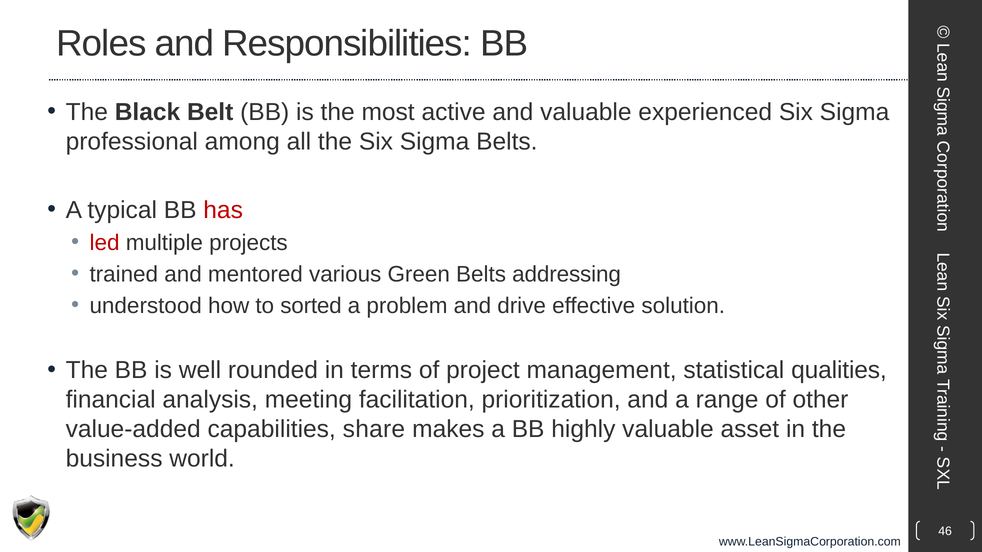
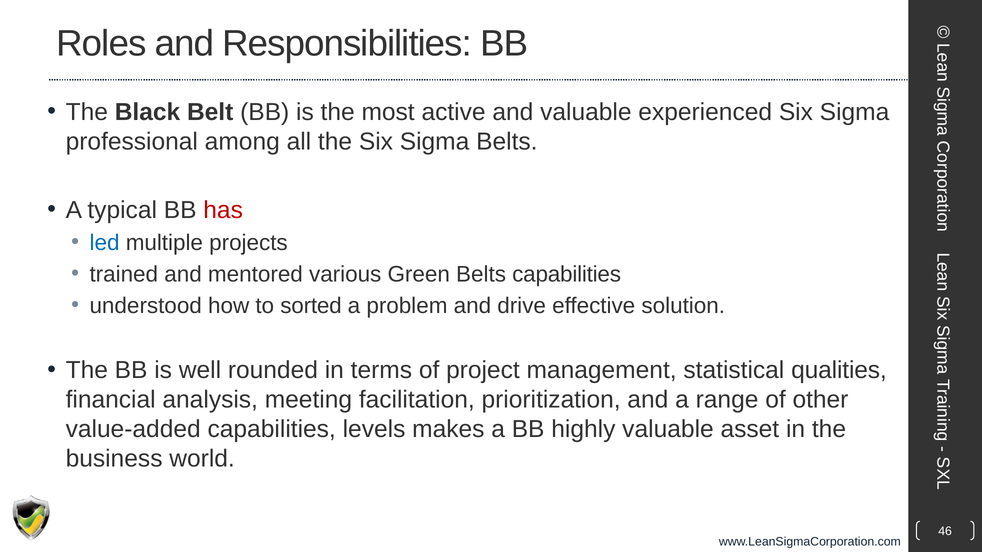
led colour: red -> blue
Belts addressing: addressing -> capabilities
share: share -> levels
